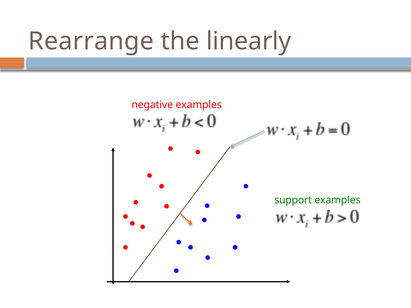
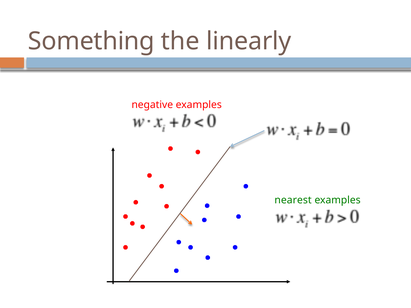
Rearrange: Rearrange -> Something
support: support -> nearest
